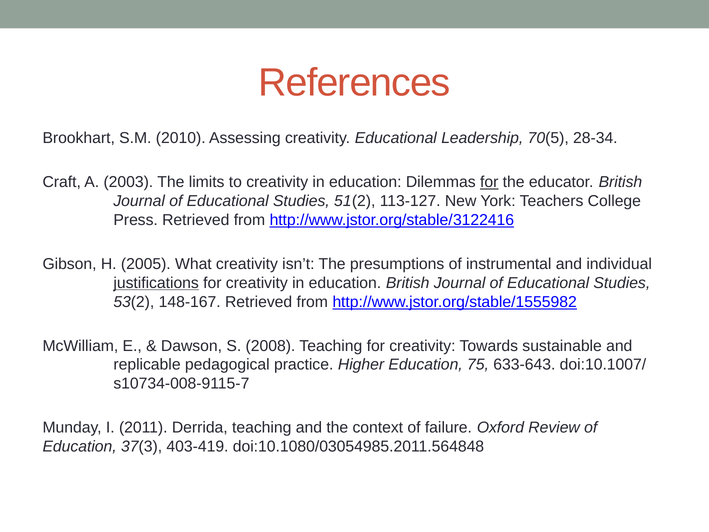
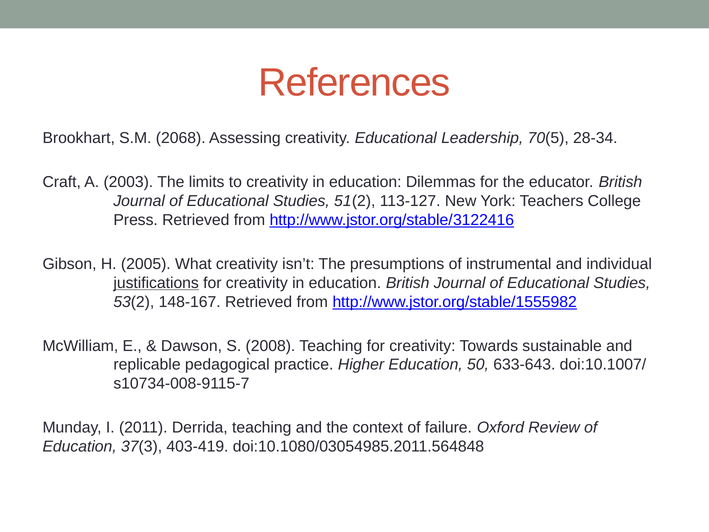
2010: 2010 -> 2068
for at (489, 182) underline: present -> none
75: 75 -> 50
